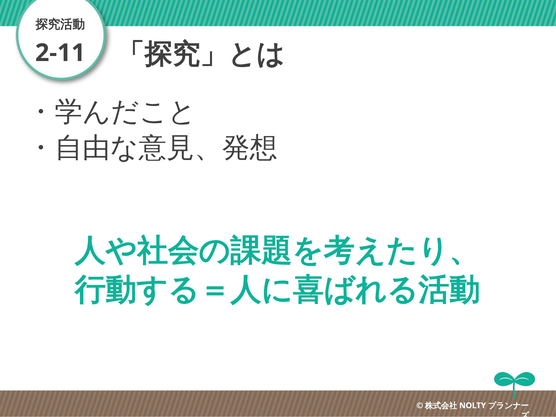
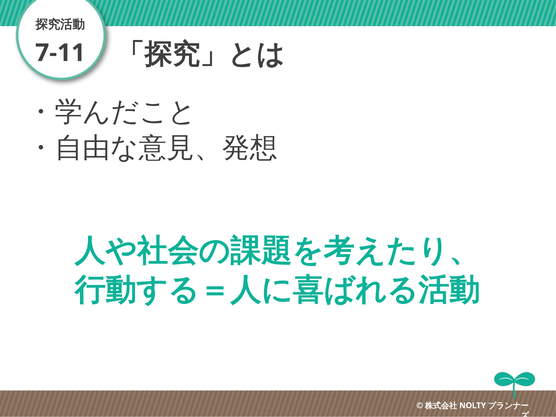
2-11: 2-11 -> 7-11
